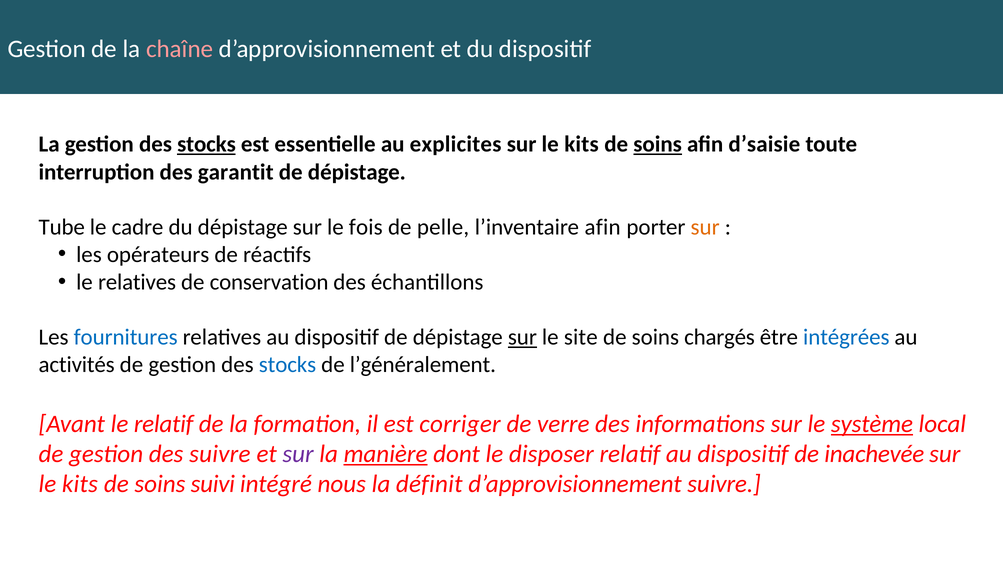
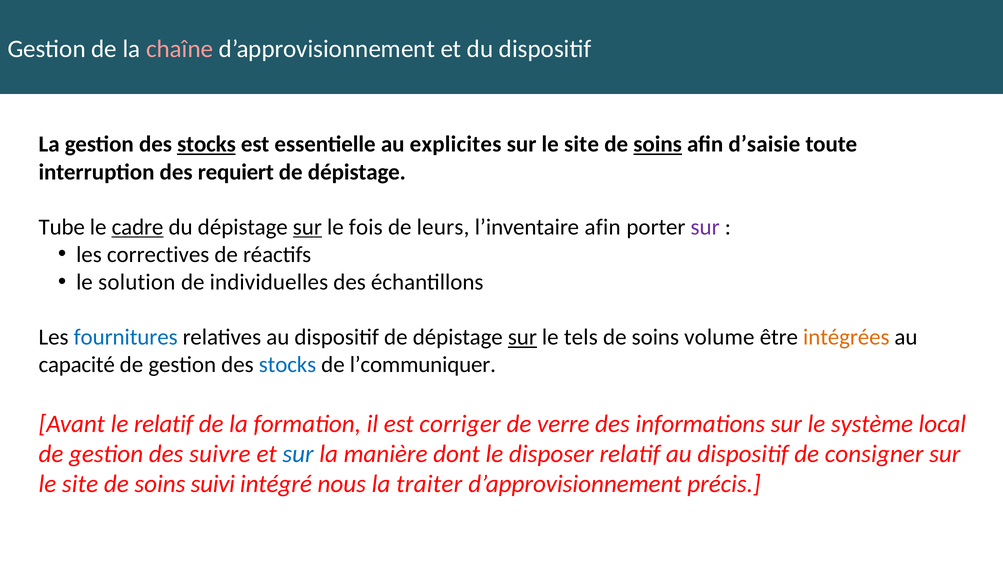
kits at (581, 144): kits -> site
garantit: garantit -> requiert
cadre underline: none -> present
sur at (307, 227) underline: none -> present
pelle: pelle -> leurs
sur at (705, 227) colour: orange -> purple
opérateurs: opérateurs -> correctives
le relatives: relatives -> solution
conservation: conservation -> individuelles
site: site -> tels
chargés: chargés -> volume
intégrées colour: blue -> orange
activités: activités -> capacité
l’généralement: l’généralement -> l’communiquer
système underline: present -> none
sur at (298, 454) colour: purple -> blue
manière underline: present -> none
inachevée: inachevée -> consigner
kits at (80, 484): kits -> site
définit: définit -> traiter
d’approvisionnement suivre: suivre -> précis
